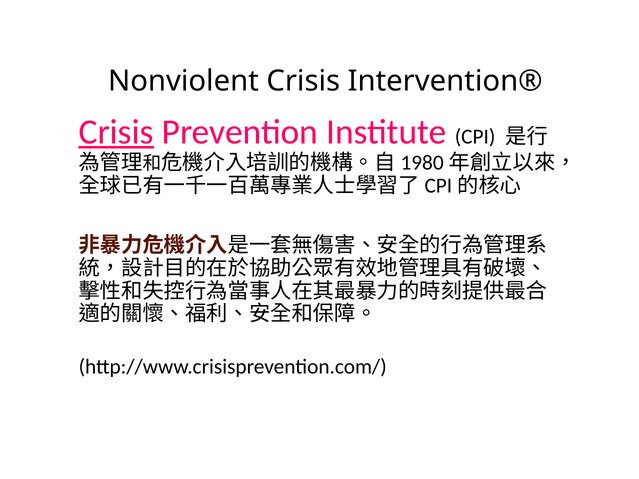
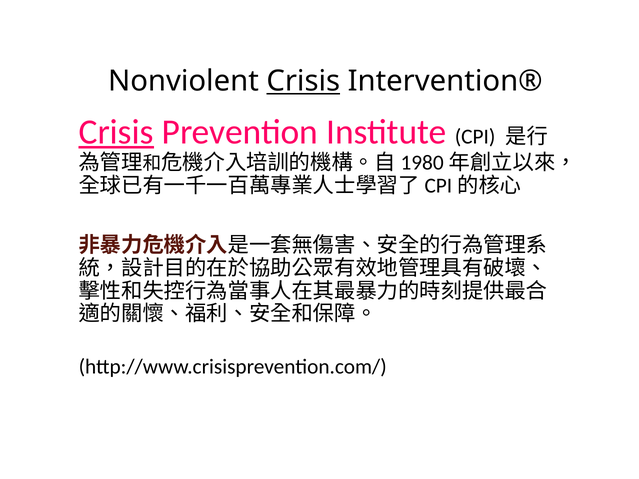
Crisis at (303, 81) underline: none -> present
